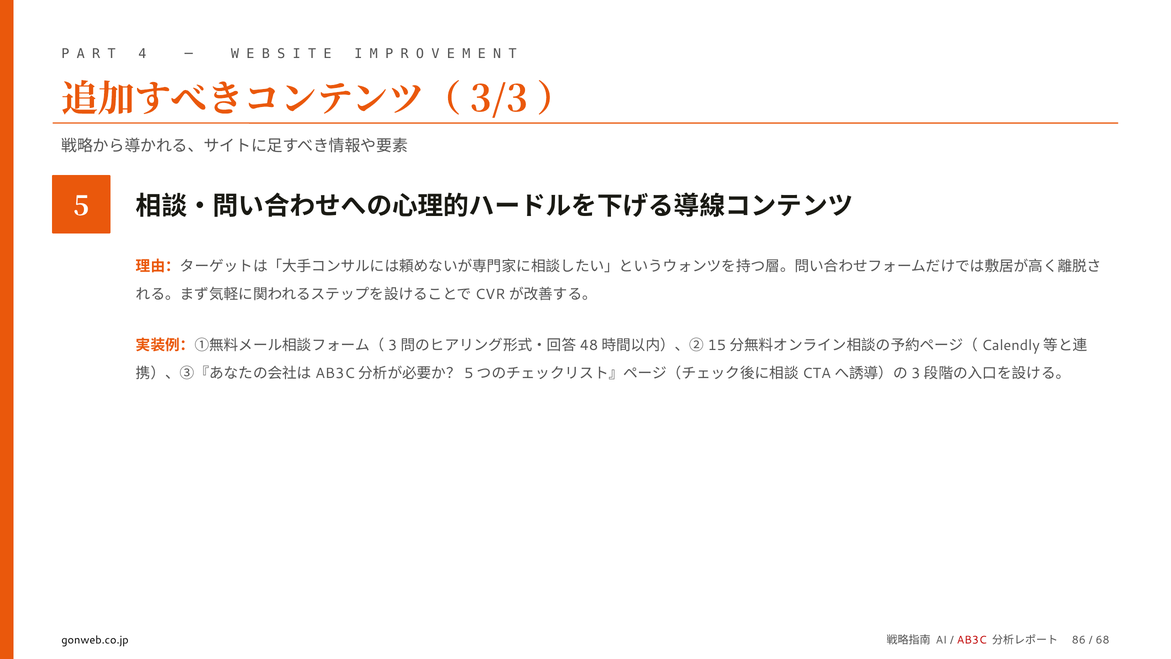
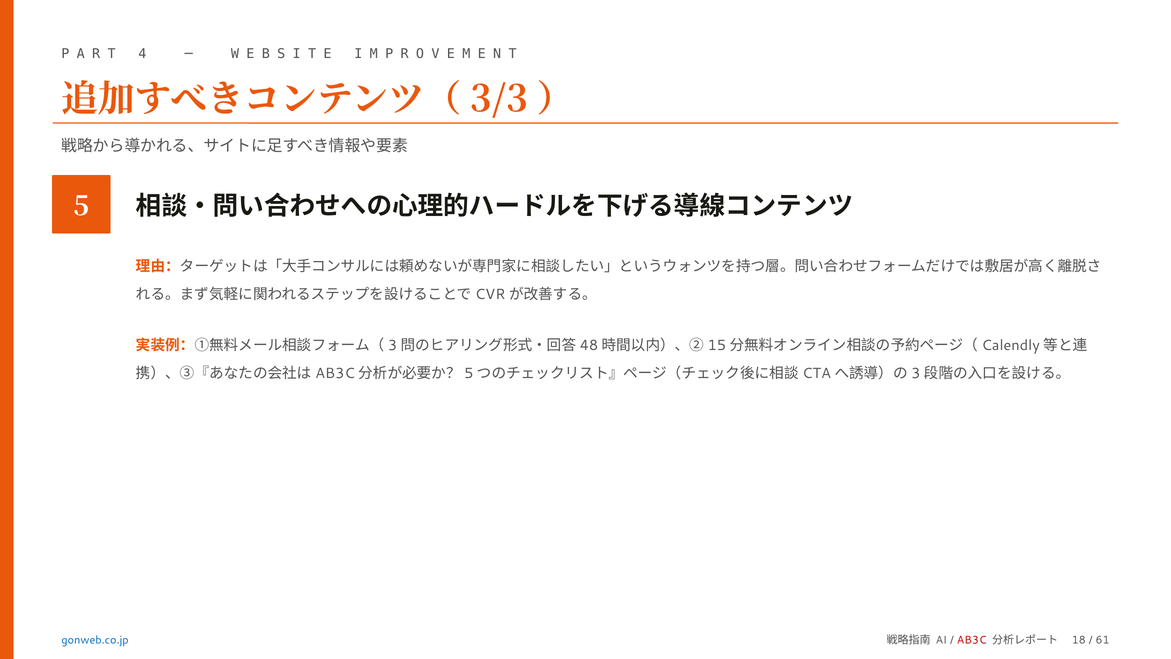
gonweb.co.jp colour: black -> blue
86: 86 -> 18
68: 68 -> 61
